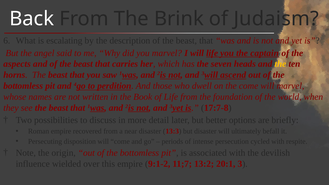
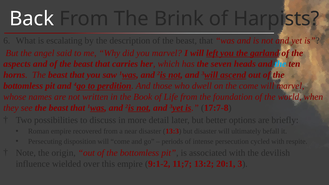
Judaism: Judaism -> Harpists
will life: life -> left
captain: captain -> garland
the at (280, 64) colour: yellow -> light blue
